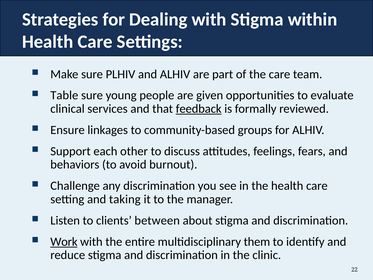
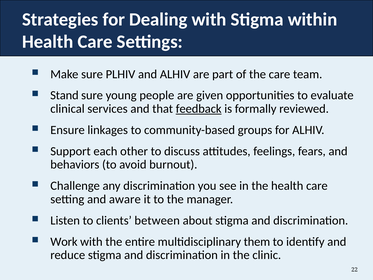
Table: Table -> Stand
taking: taking -> aware
Work underline: present -> none
